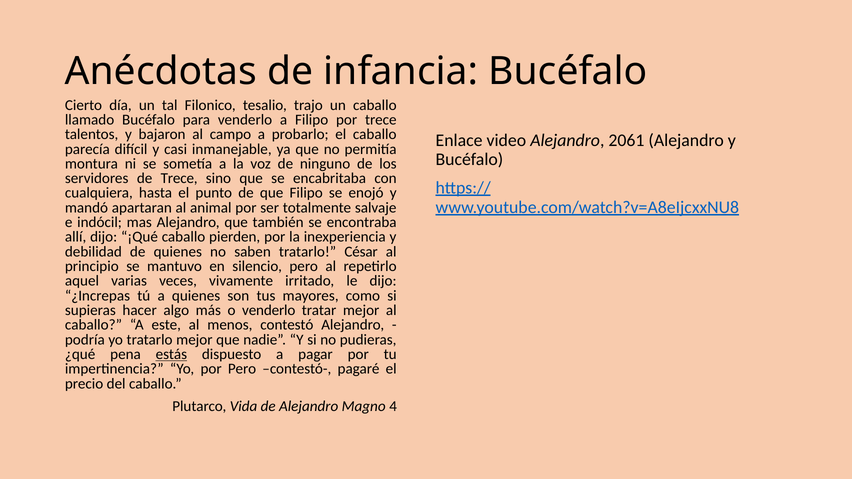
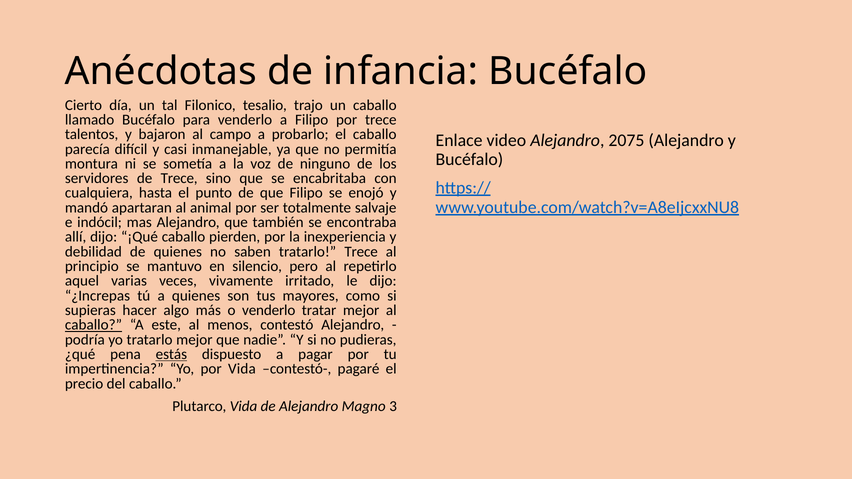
2061: 2061 -> 2075
tratarlo César: César -> Trece
caballo at (93, 325) underline: none -> present
por Pero: Pero -> Vida
4: 4 -> 3
